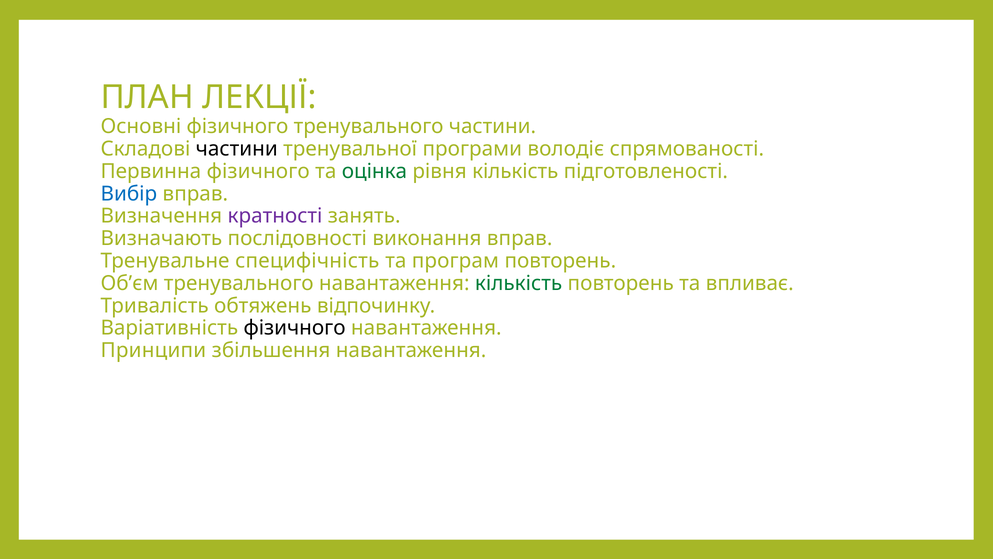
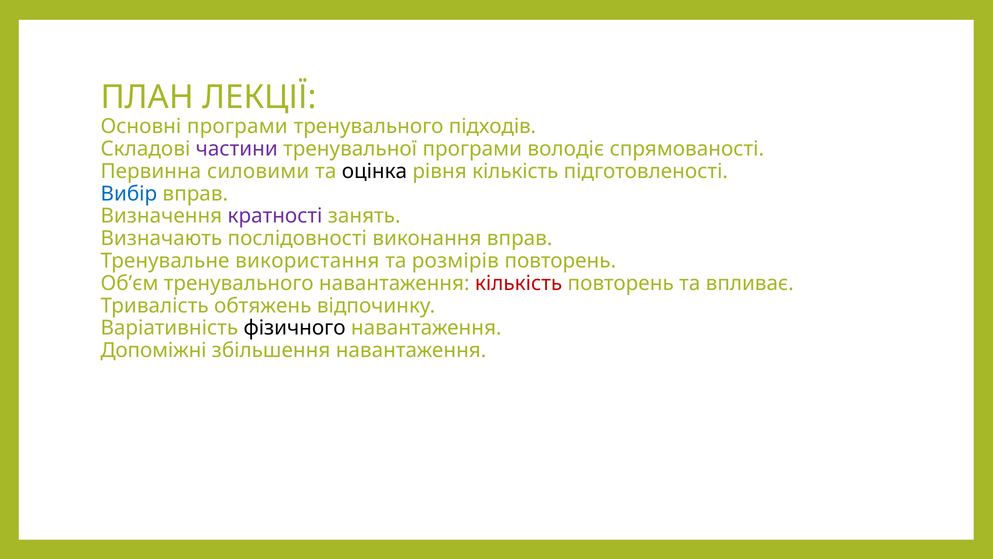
Основні фізичного: фізичного -> програми
тренувального частини: частини -> підходів
частини at (237, 149) colour: black -> purple
Первинна фізичного: фізичного -> силовими
оцінка colour: green -> black
специфічність: специфічність -> використання
програм: програм -> розмірів
кількість at (519, 283) colour: green -> red
Принципи: Принципи -> Допоміжні
